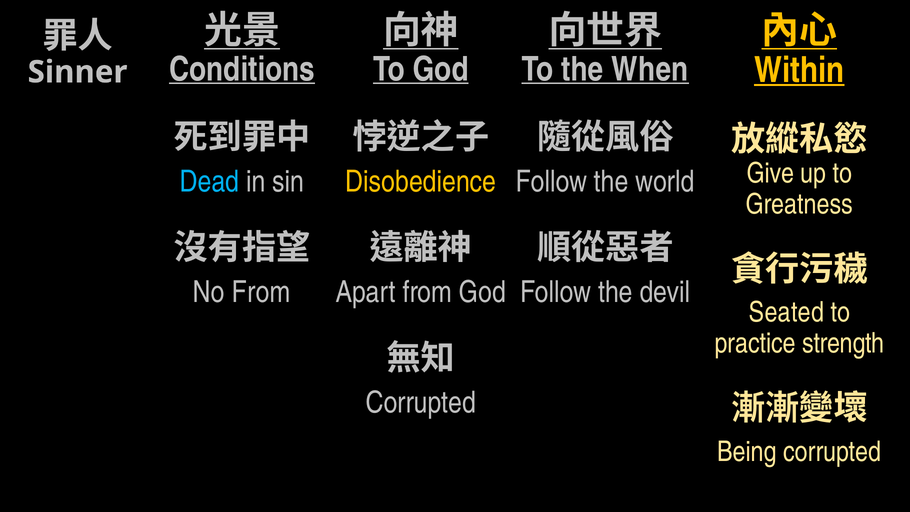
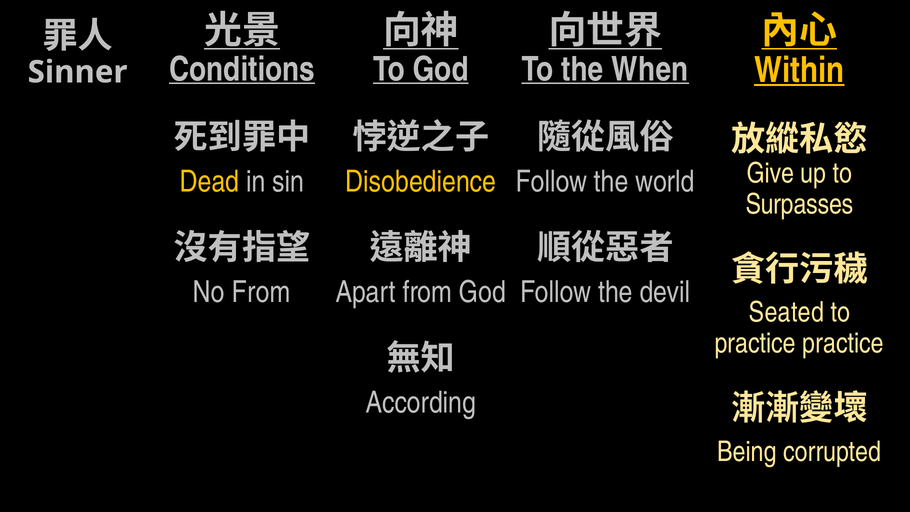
Dead colour: light blue -> yellow
Greatness: Greatness -> Surpasses
practice strength: strength -> practice
Corrupted at (421, 403): Corrupted -> According
